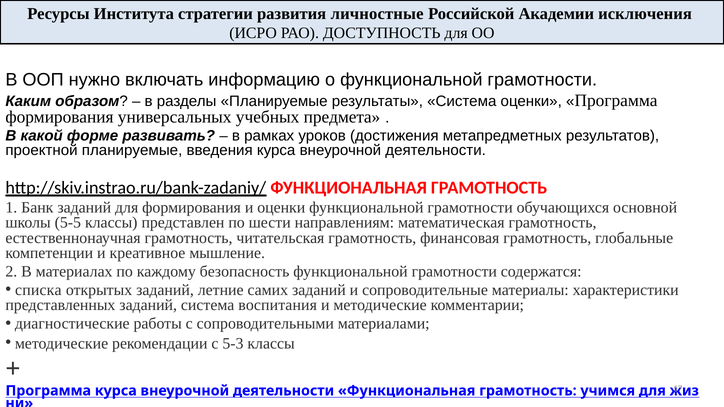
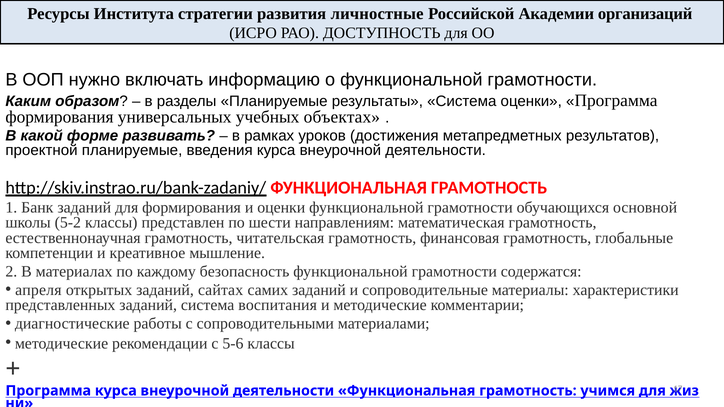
исключения: исключения -> организаций
предмета: предмета -> объектах
5-5: 5-5 -> 5-2
списка: списка -> апреля
летние: летние -> сайтах
5-3: 5-3 -> 5-6
